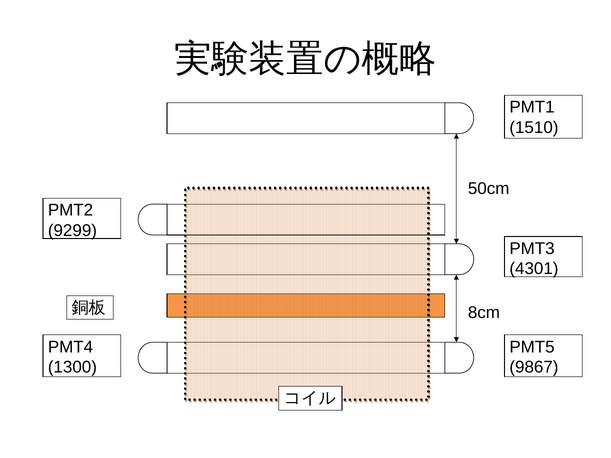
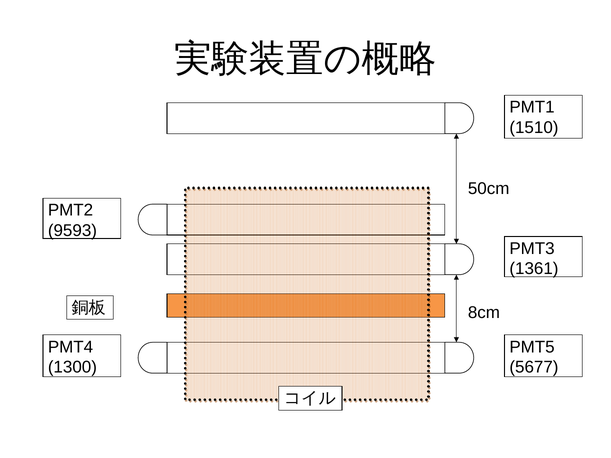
9299: 9299 -> 9593
4301: 4301 -> 1361
9867: 9867 -> 5677
